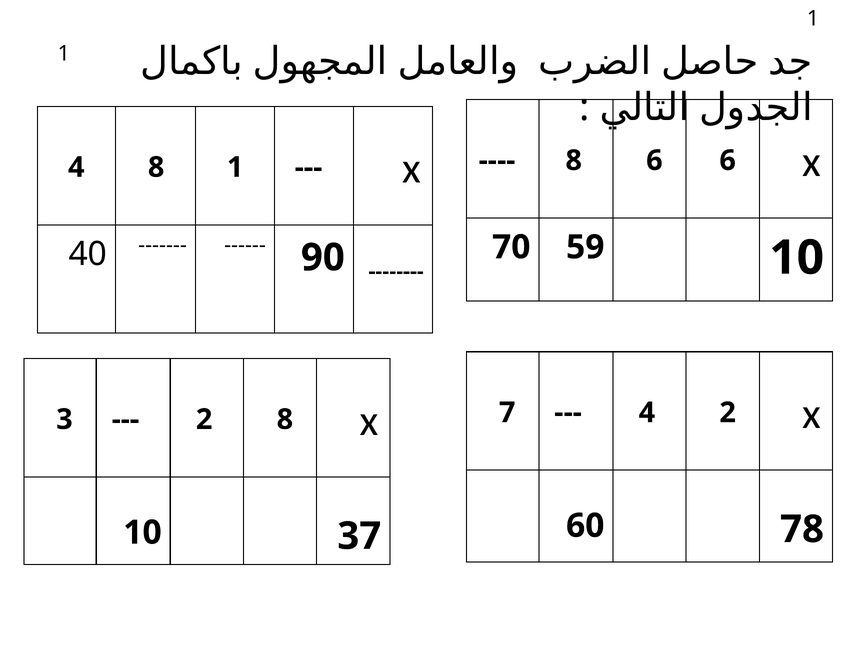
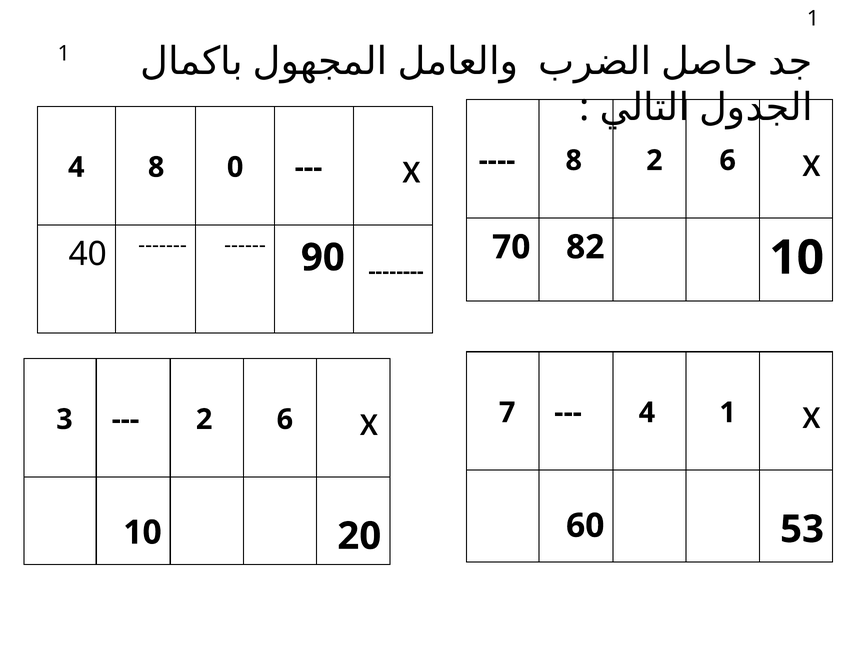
8 6: 6 -> 2
8 1: 1 -> 0
59: 59 -> 82
4 2: 2 -> 1
8 at (285, 419): 8 -> 6
78: 78 -> 53
37: 37 -> 20
